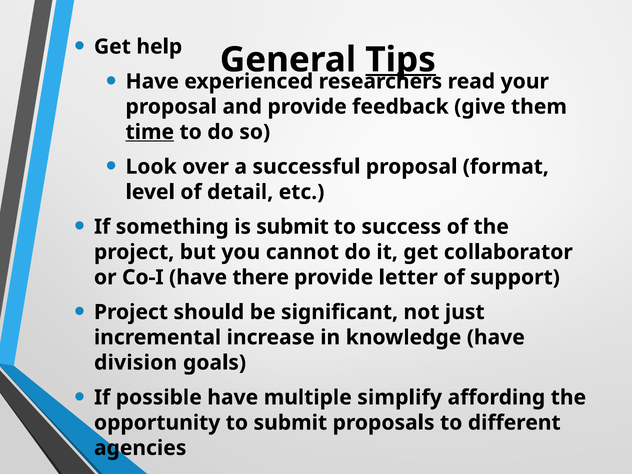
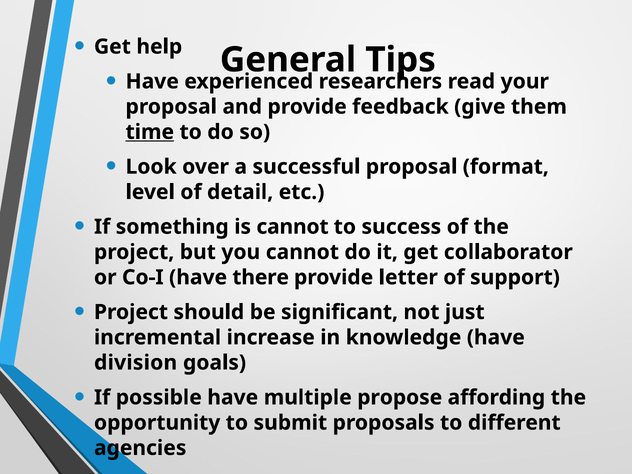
Tips underline: present -> none
is submit: submit -> cannot
simplify: simplify -> propose
